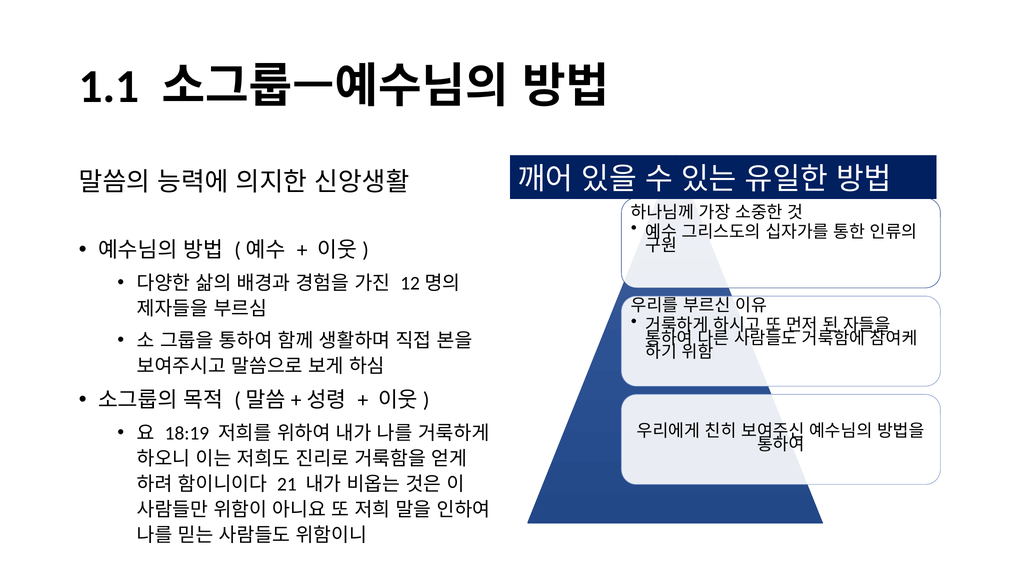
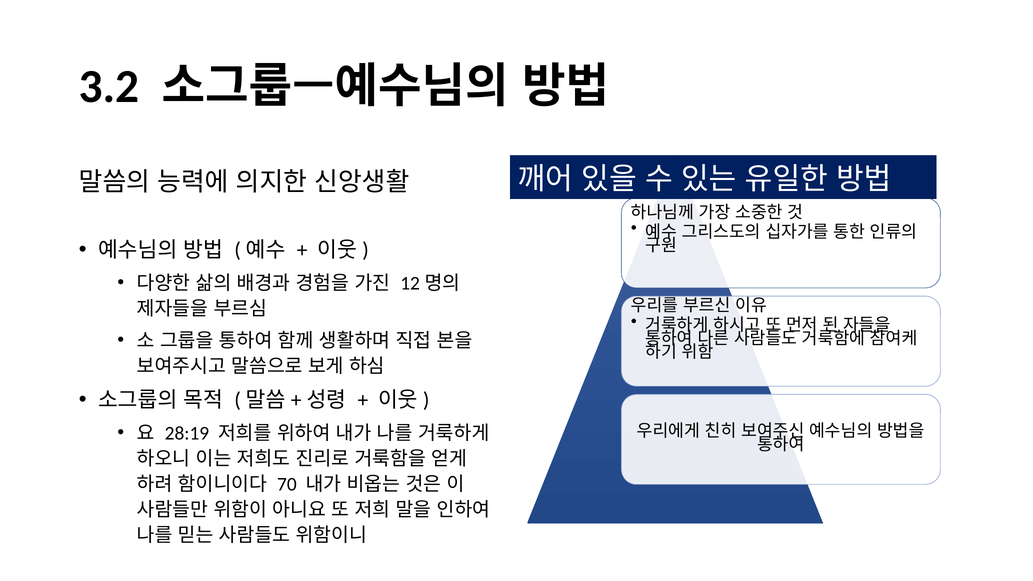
1.1: 1.1 -> 3.2
18:19: 18:19 -> 28:19
21: 21 -> 70
